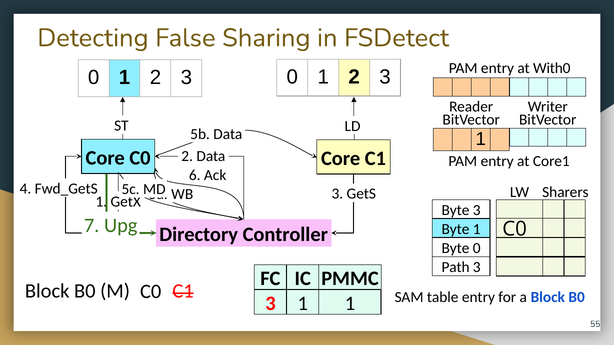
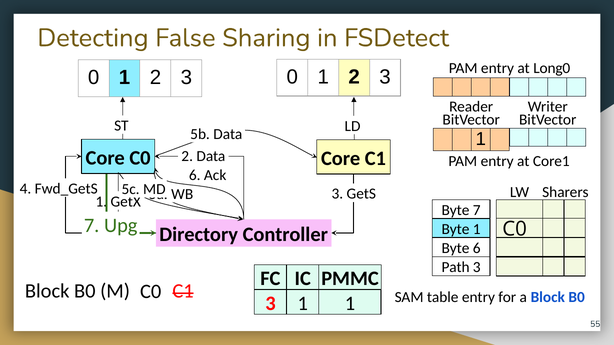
With0: With0 -> Long0
Byte 3: 3 -> 7
Byte 0: 0 -> 6
